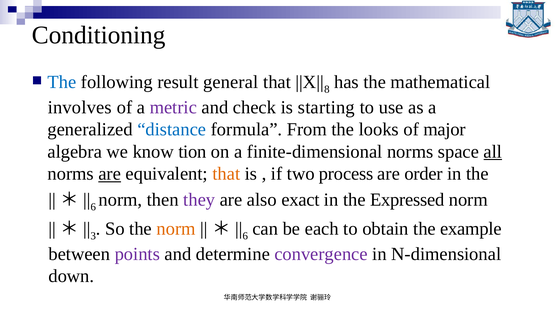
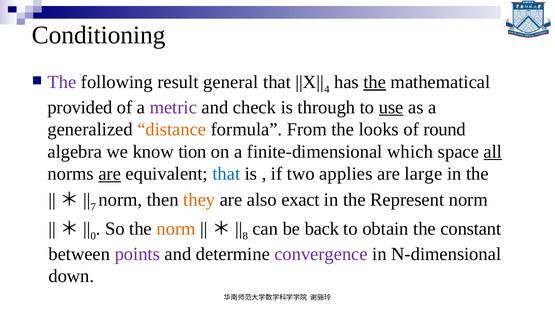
The at (62, 82) colour: blue -> purple
8: 8 -> 4
the at (375, 82) underline: none -> present
involves: involves -> provided
starting: starting -> through
use underline: none -> present
distance colour: blue -> orange
major: major -> round
finite-dimensional norms: norms -> which
that at (226, 174) colour: orange -> blue
process: process -> applies
order: order -> large
6 at (93, 207): 6 -> 7
they colour: purple -> orange
Expressed: Expressed -> Represent
3: 3 -> 0
6 at (245, 236): 6 -> 8
each: each -> back
example: example -> constant
